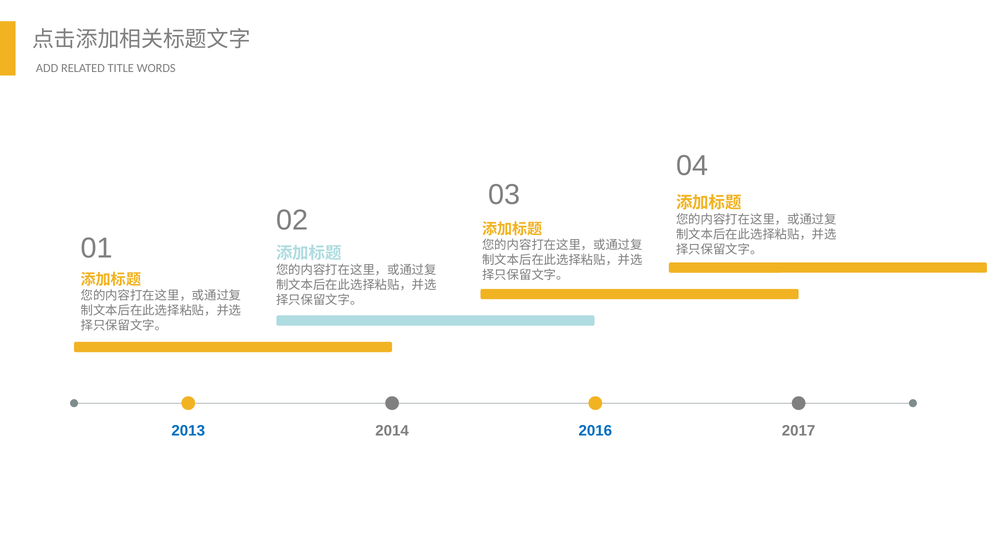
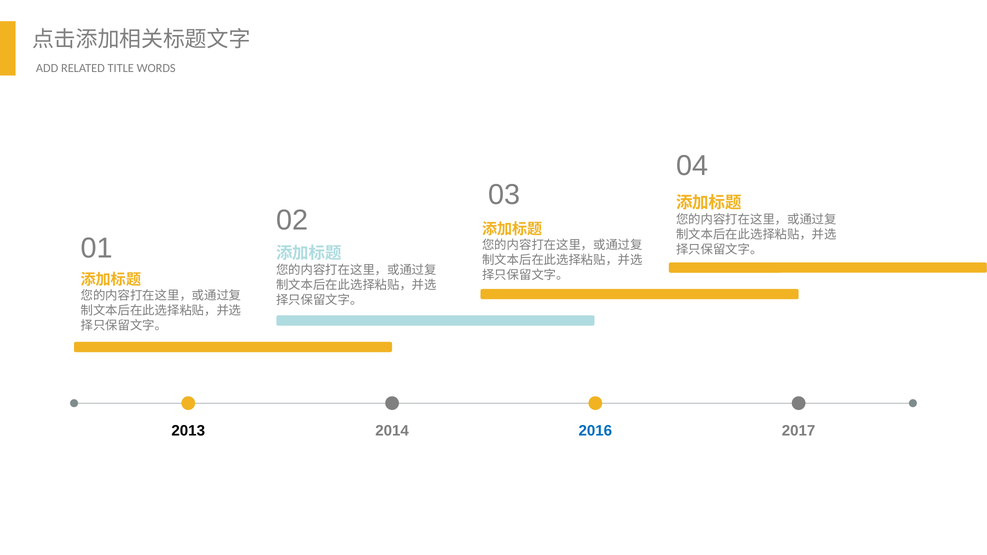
2013 colour: blue -> black
